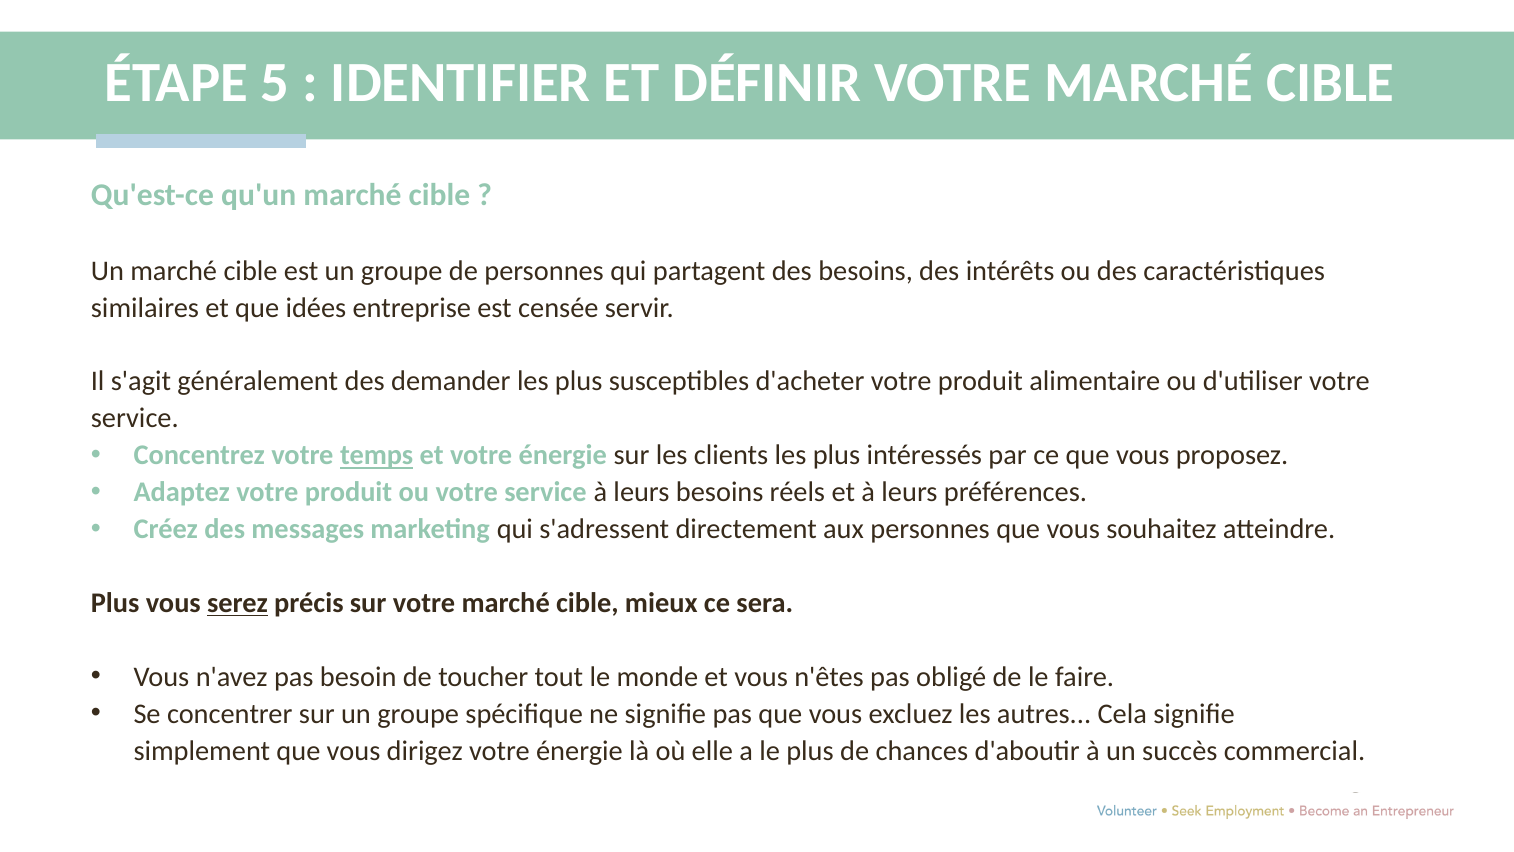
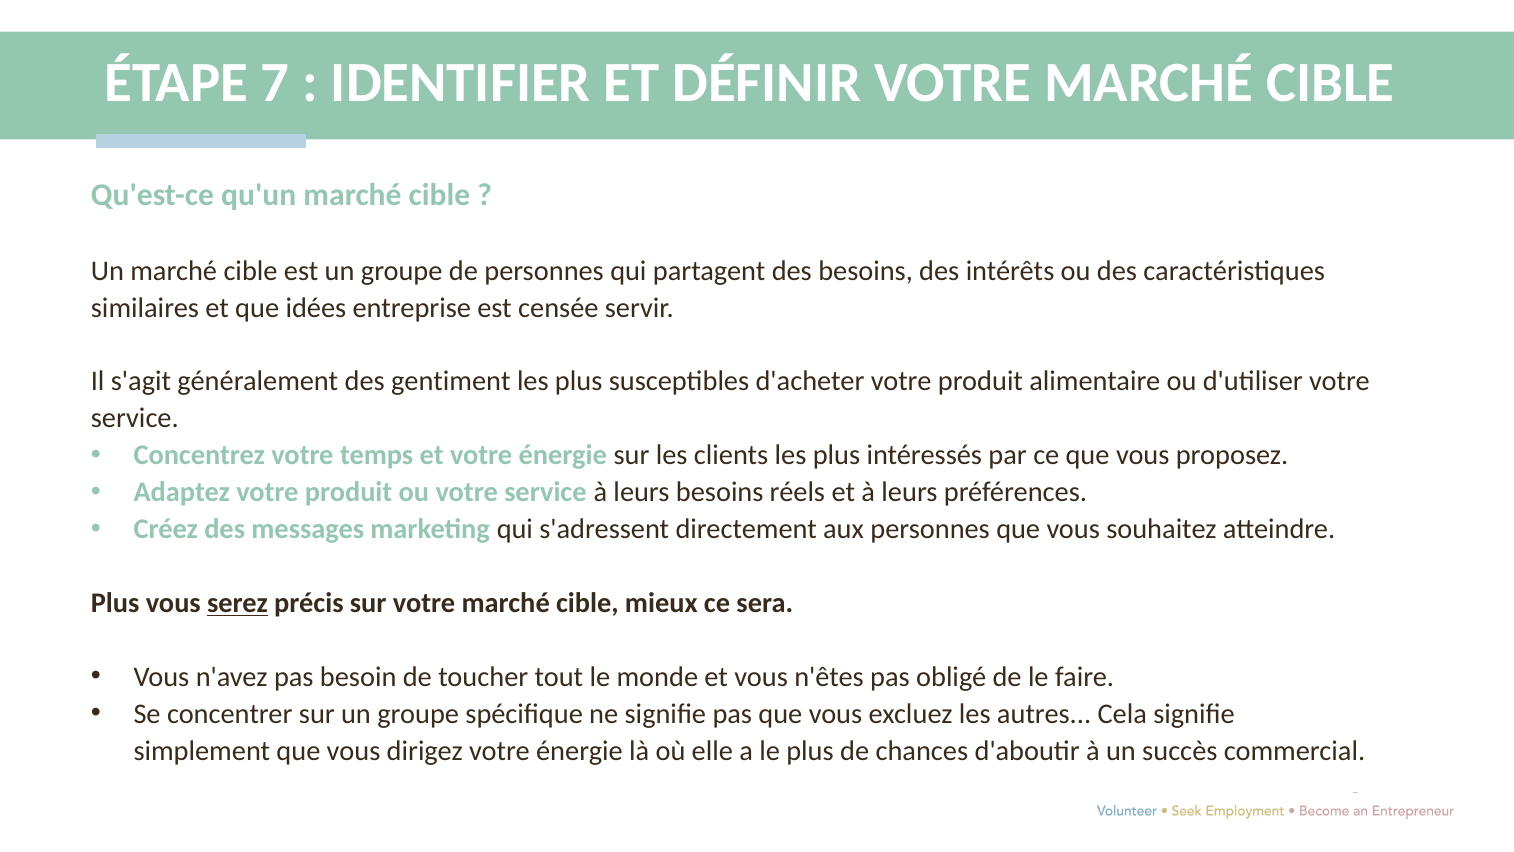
5: 5 -> 7
demander: demander -> gentiment
temps underline: present -> none
